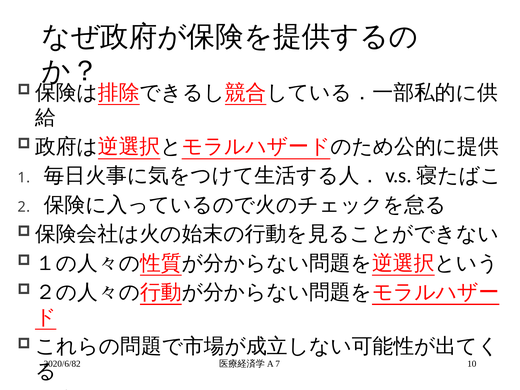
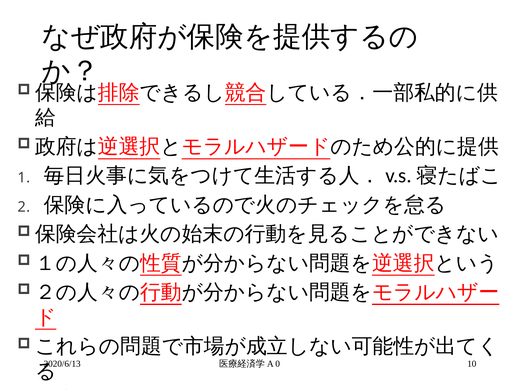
2020/6/82: 2020/6/82 -> 2020/6/13
7: 7 -> 0
